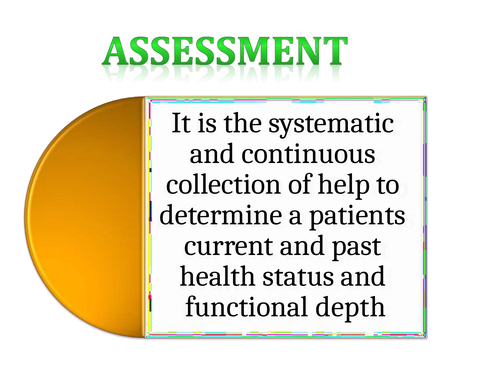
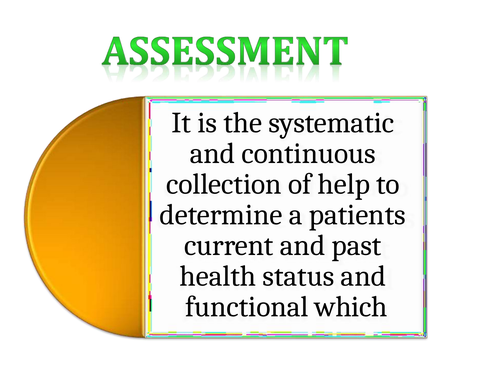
depth: depth -> which
